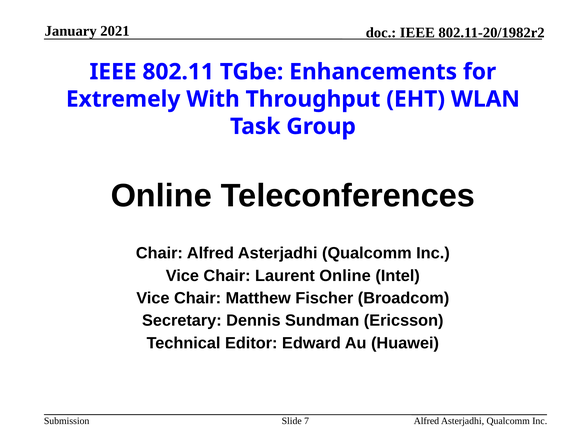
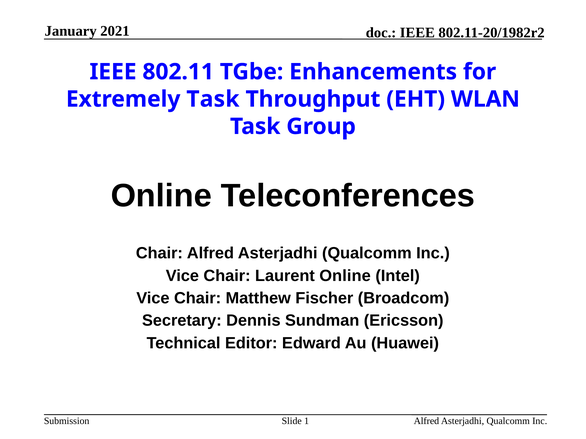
Extremely With: With -> Task
7: 7 -> 1
